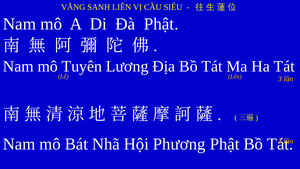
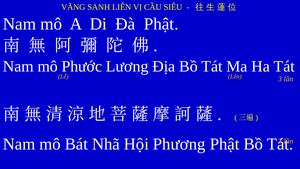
Tuyên: Tuyên -> Phước
